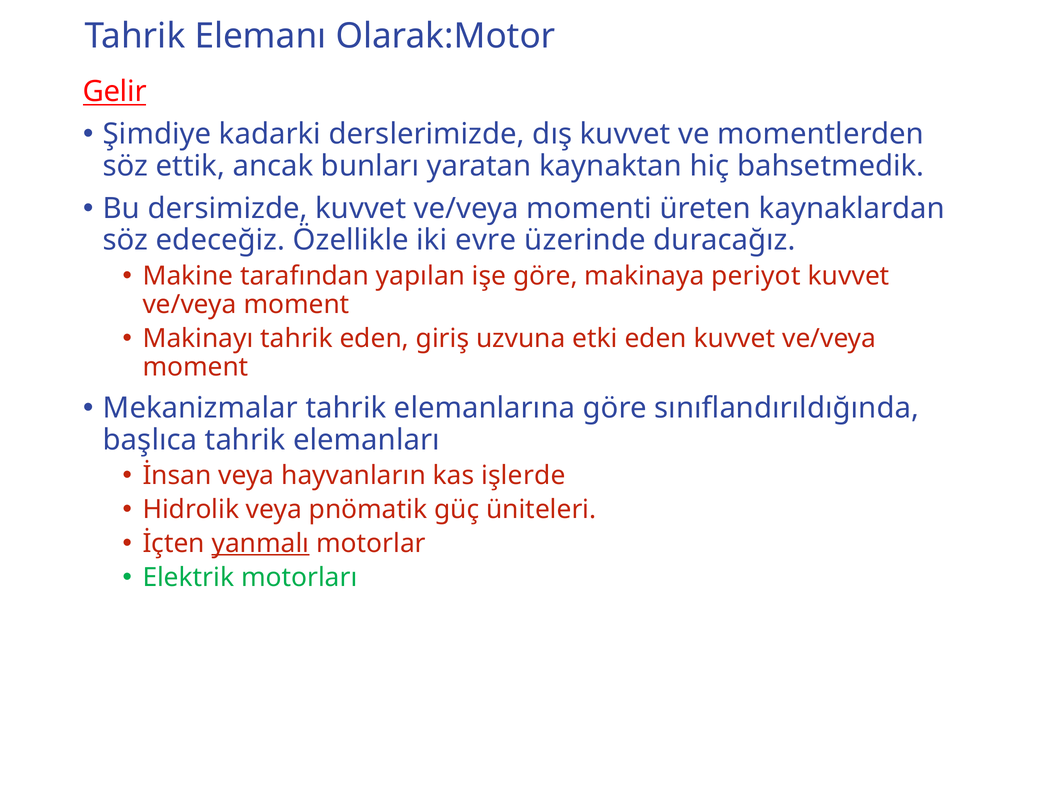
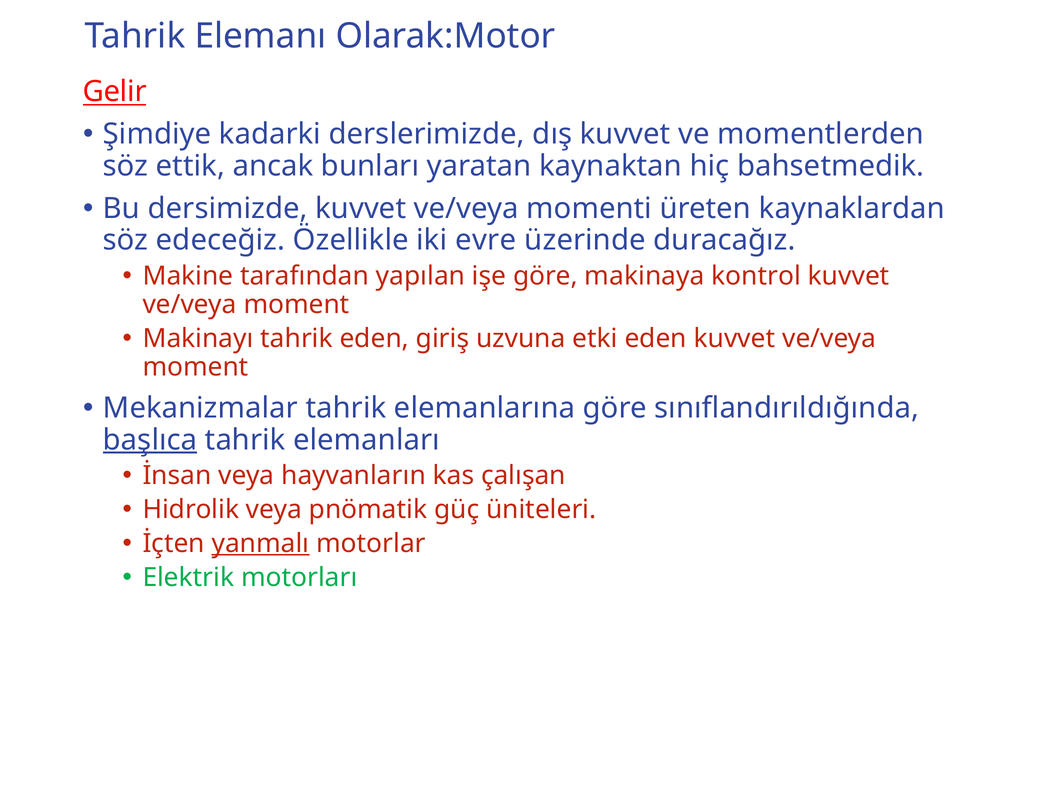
periyot: periyot -> kontrol
başlıca underline: none -> present
işlerde: işlerde -> çalışan
